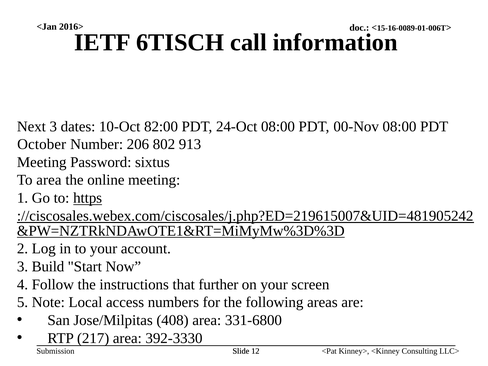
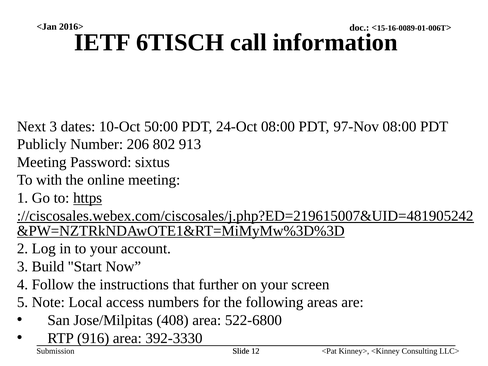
82:00: 82:00 -> 50:00
00-Nov: 00-Nov -> 97-Nov
October: October -> Publicly
To area: area -> with
331-6800: 331-6800 -> 522-6800
217: 217 -> 916
